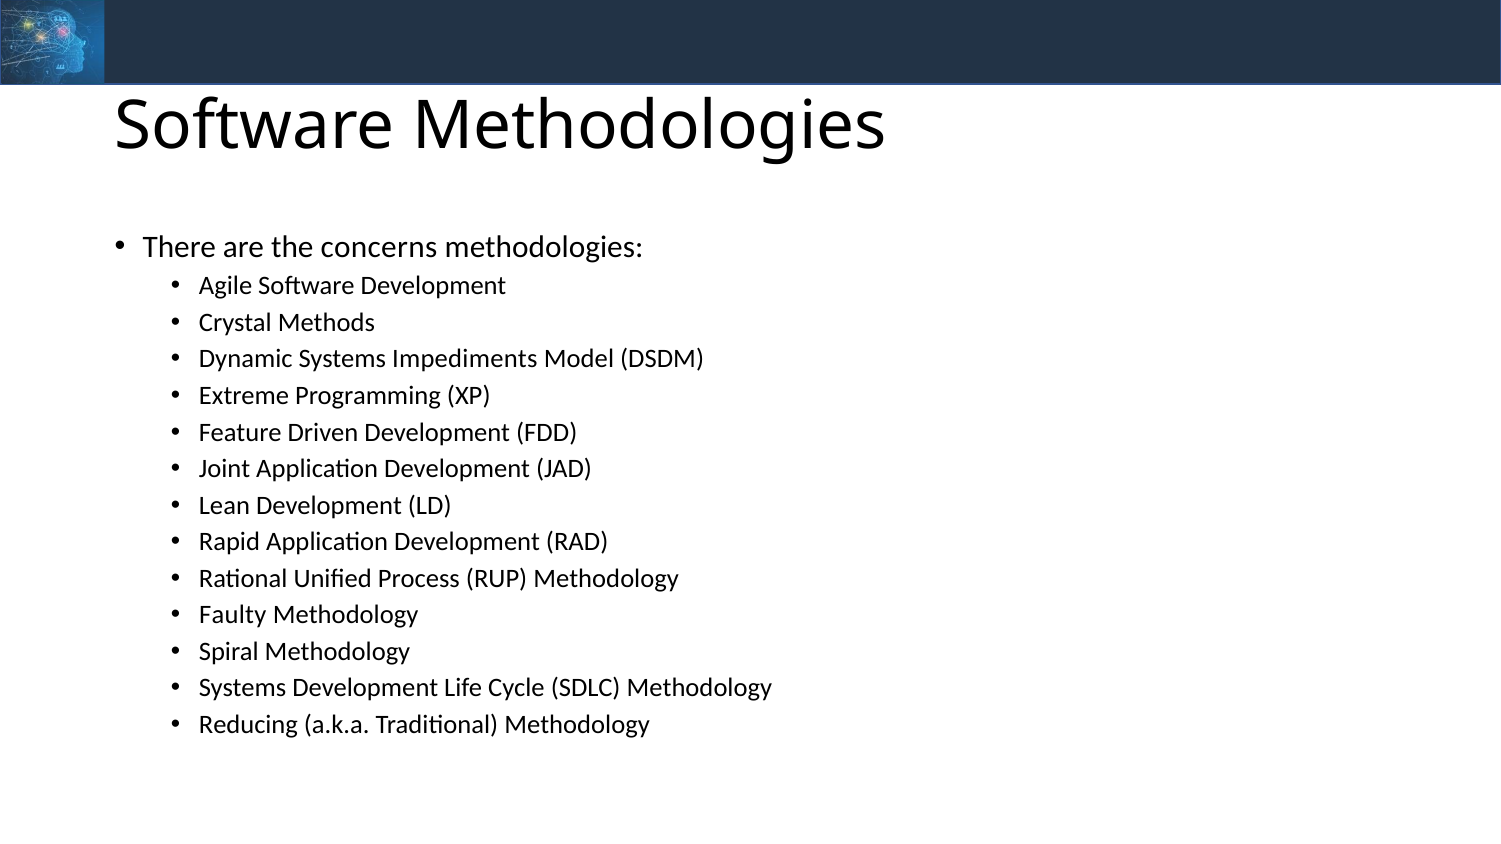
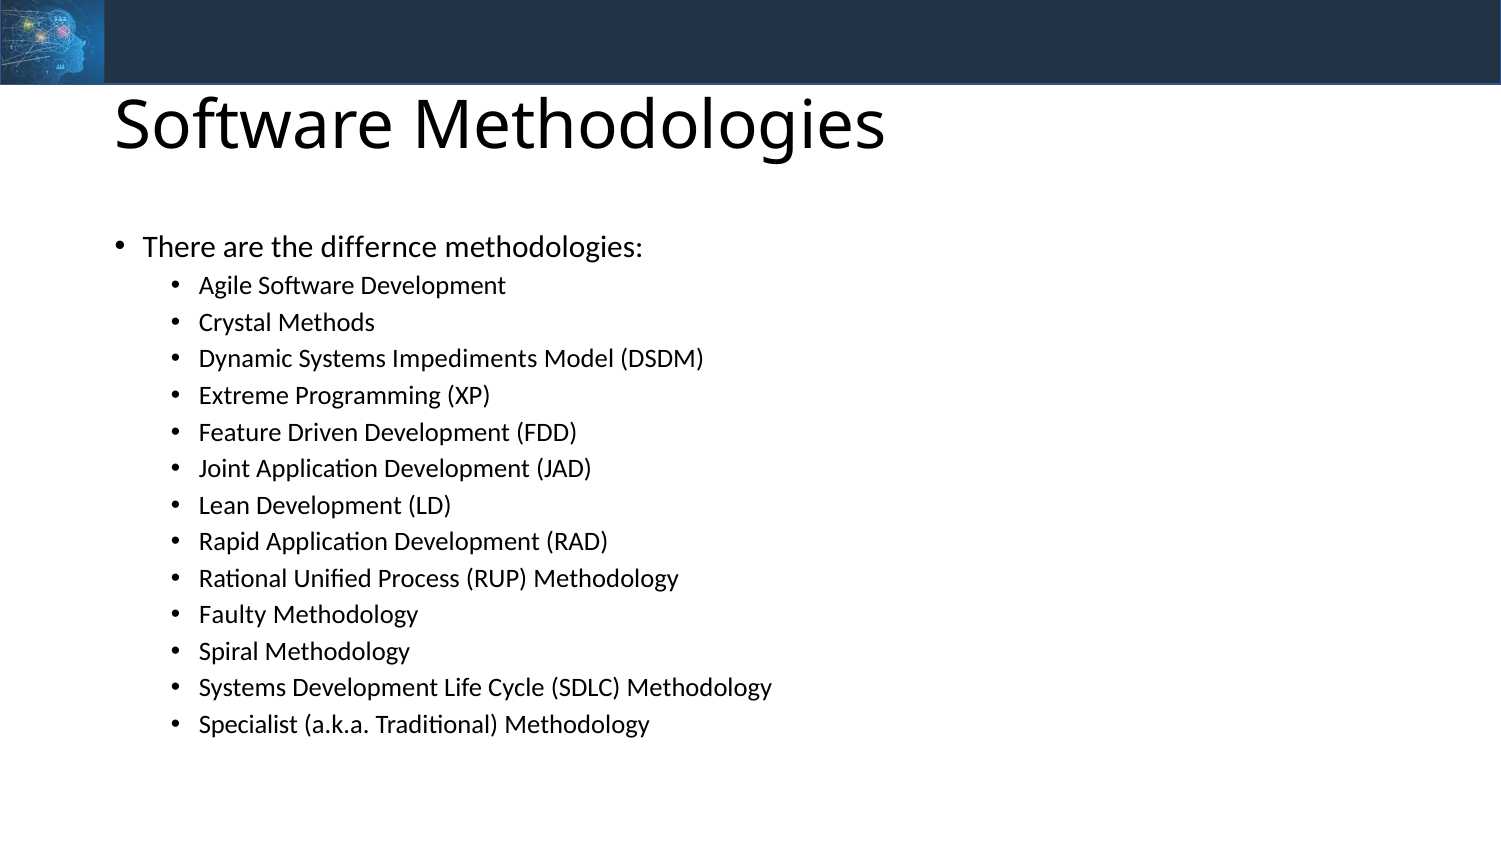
concerns: concerns -> differnce
Reducing: Reducing -> Specialist
